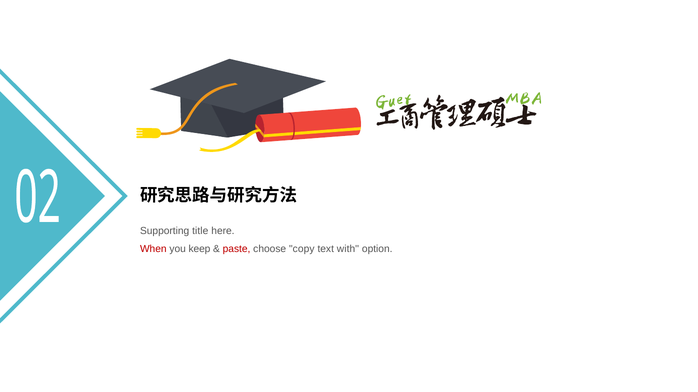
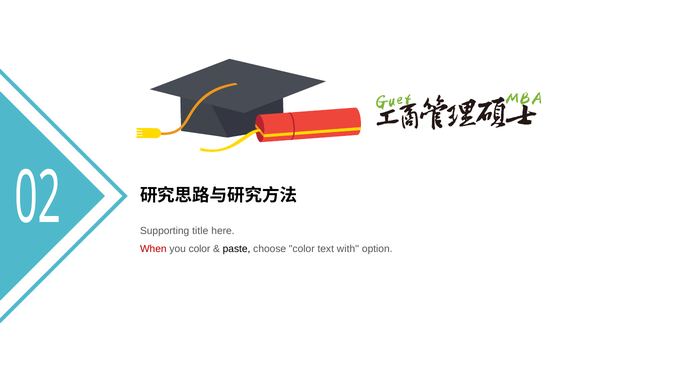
you keep: keep -> color
paste colour: red -> black
choose copy: copy -> color
